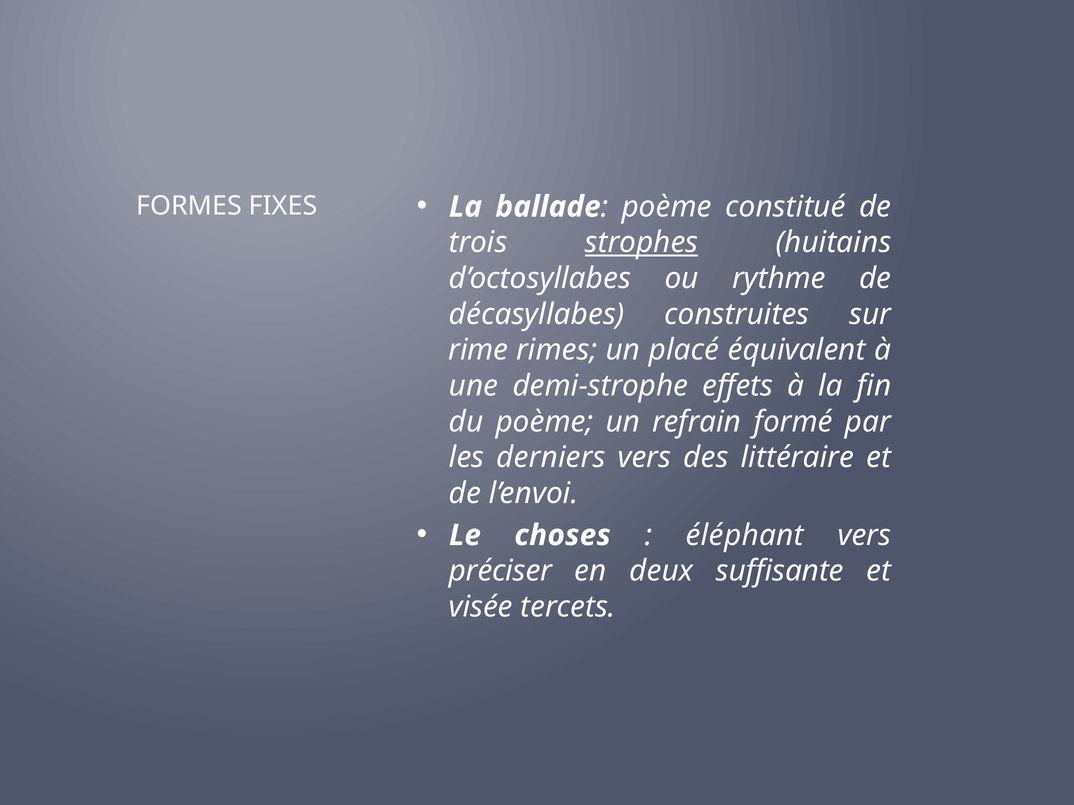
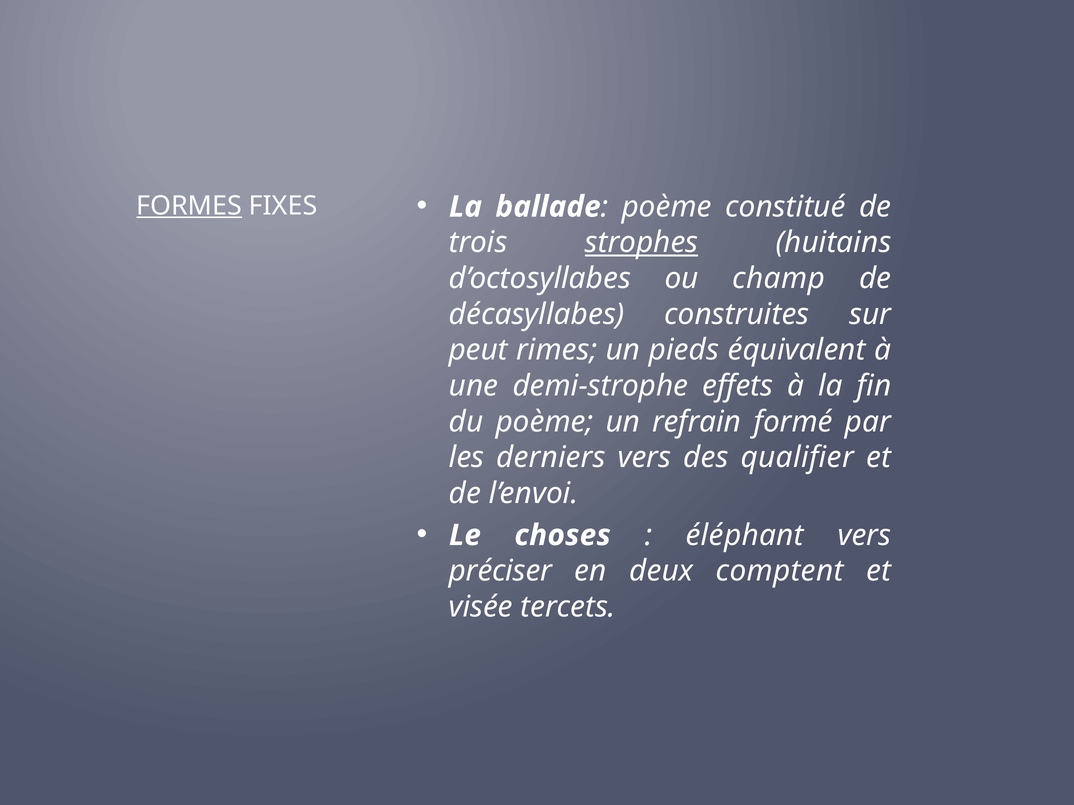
FORMES underline: none -> present
rythme: rythme -> champ
rime: rime -> peut
placé: placé -> pieds
littéraire: littéraire -> qualifier
suffisante: suffisante -> comptent
